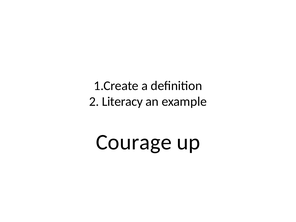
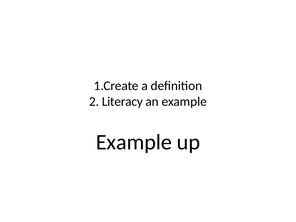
Courage at (134, 142): Courage -> Example
